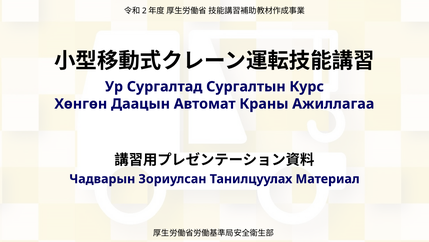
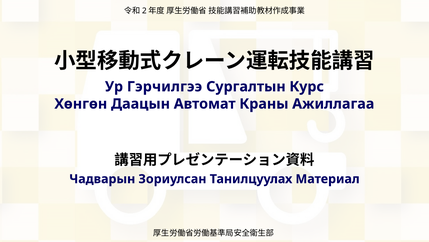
Сургалтад: Сургалтад -> Гэрчилгээ
